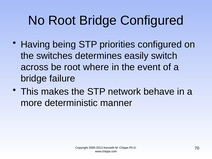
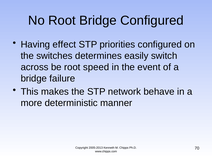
being: being -> effect
where: where -> speed
